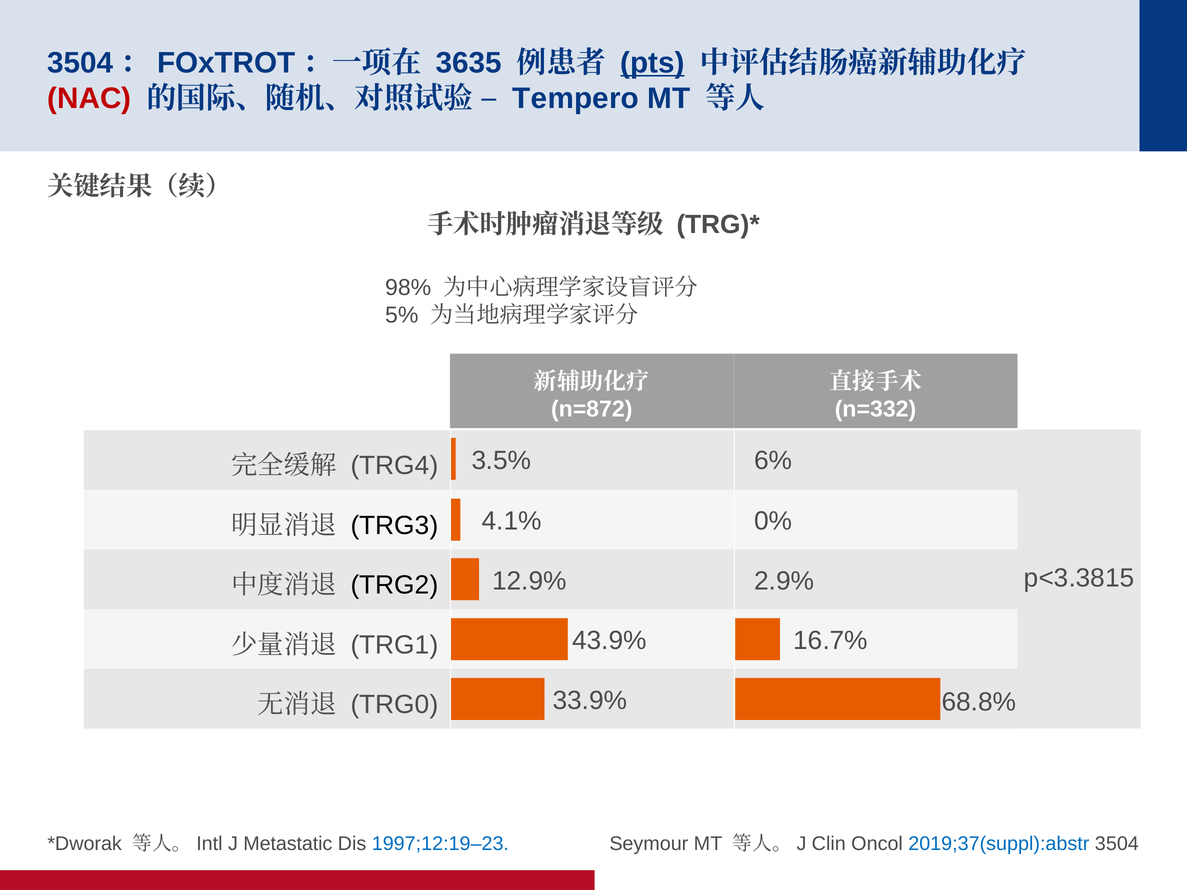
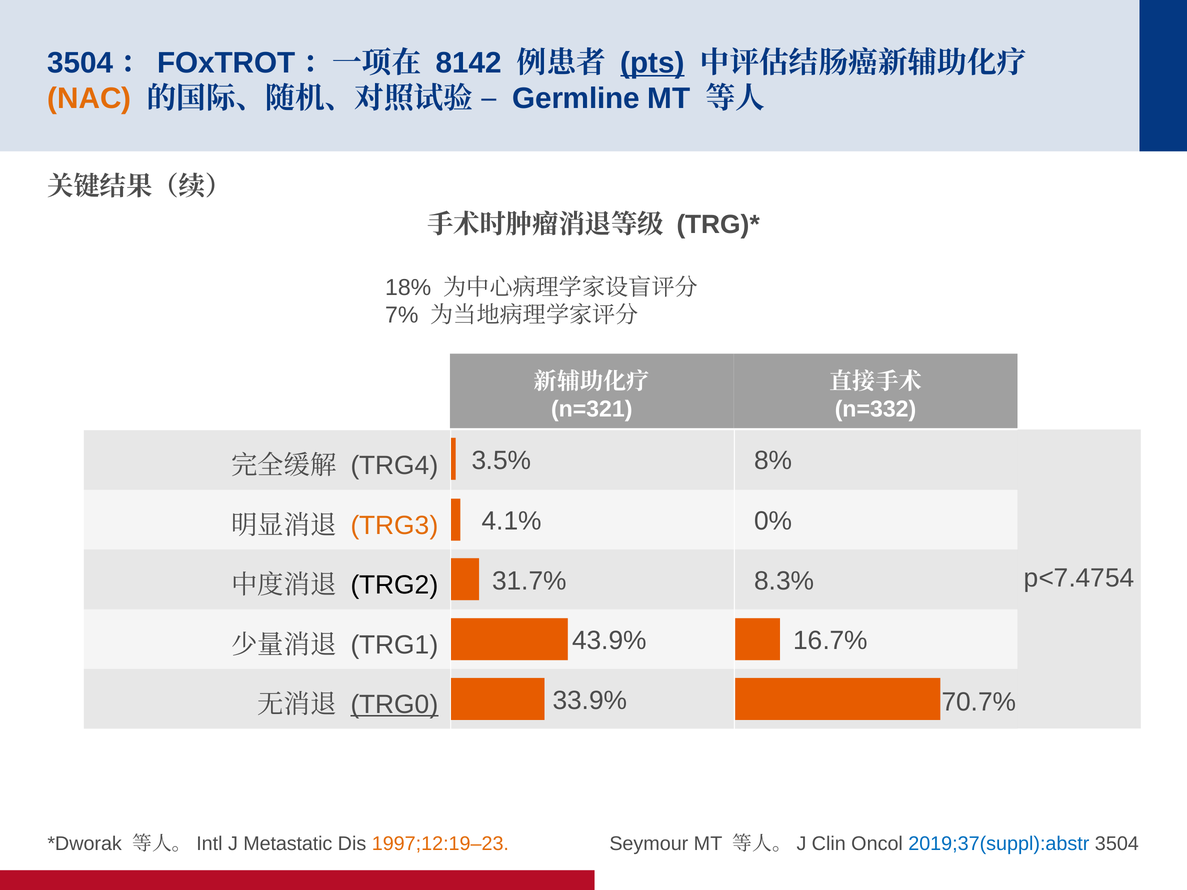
3635: 3635 -> 8142
NAC colour: red -> orange
Tempero: Tempero -> Germline
98%: 98% -> 18%
5%: 5% -> 7%
n=872: n=872 -> n=321
6%: 6% -> 8%
TRG3 colour: black -> orange
p<3.3815: p<3.3815 -> p<7.4754
12.9%: 12.9% -> 31.7%
2.9%: 2.9% -> 8.3%
68.8%: 68.8% -> 70.7%
TRG0 underline: none -> present
1997;12:19–23 colour: blue -> orange
